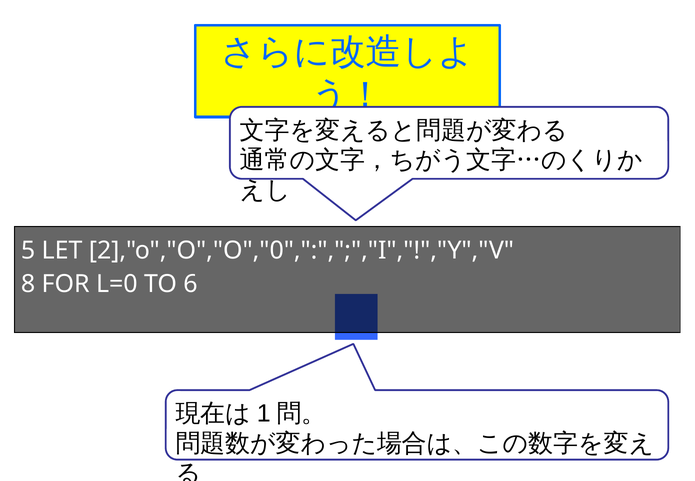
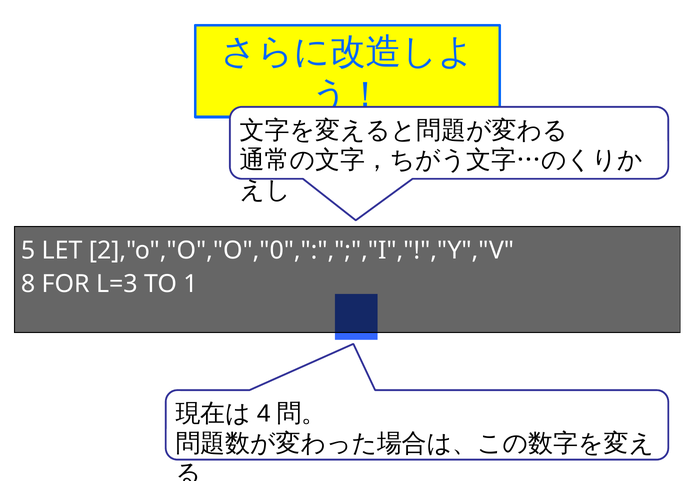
L=0: L=0 -> L=3
6: 6 -> 1
1: 1 -> 4
